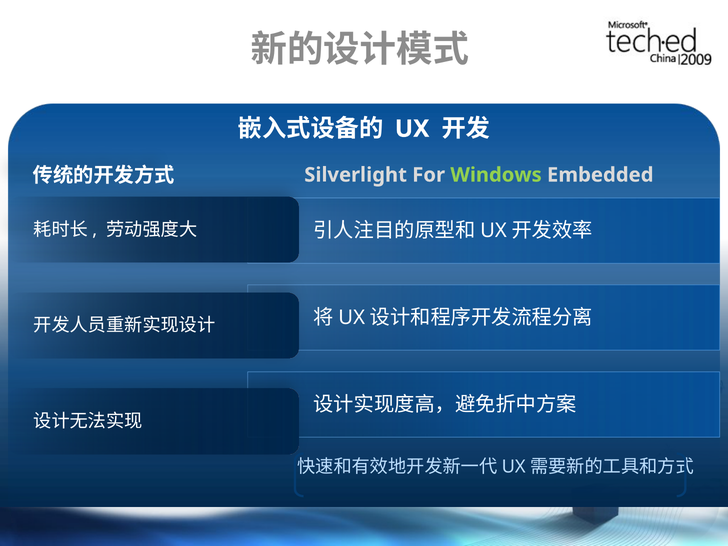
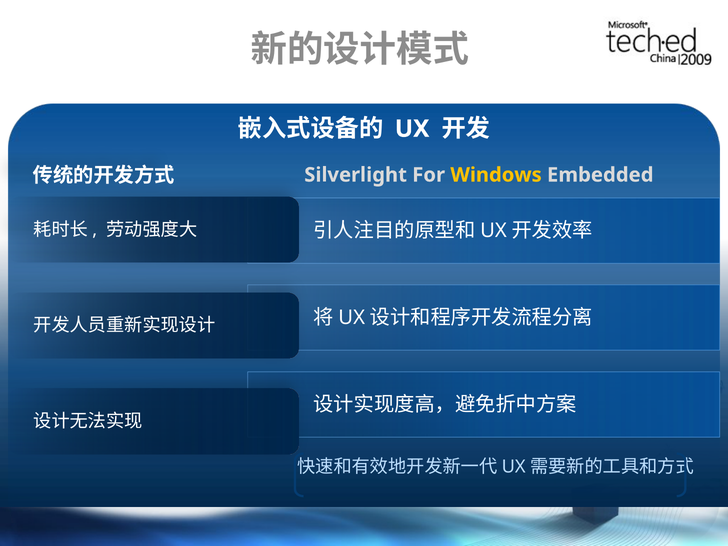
Windows colour: light green -> yellow
